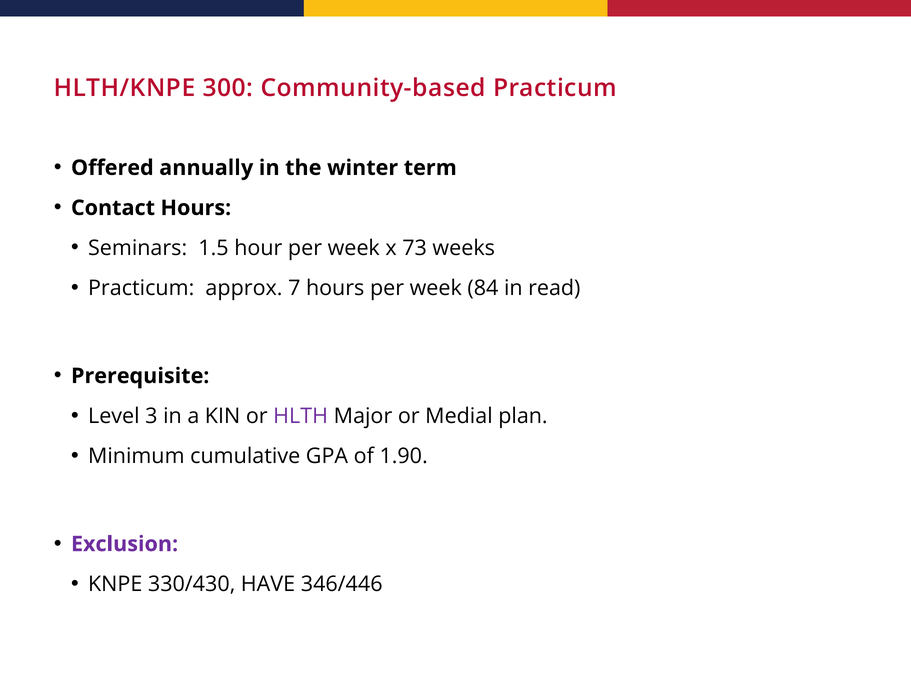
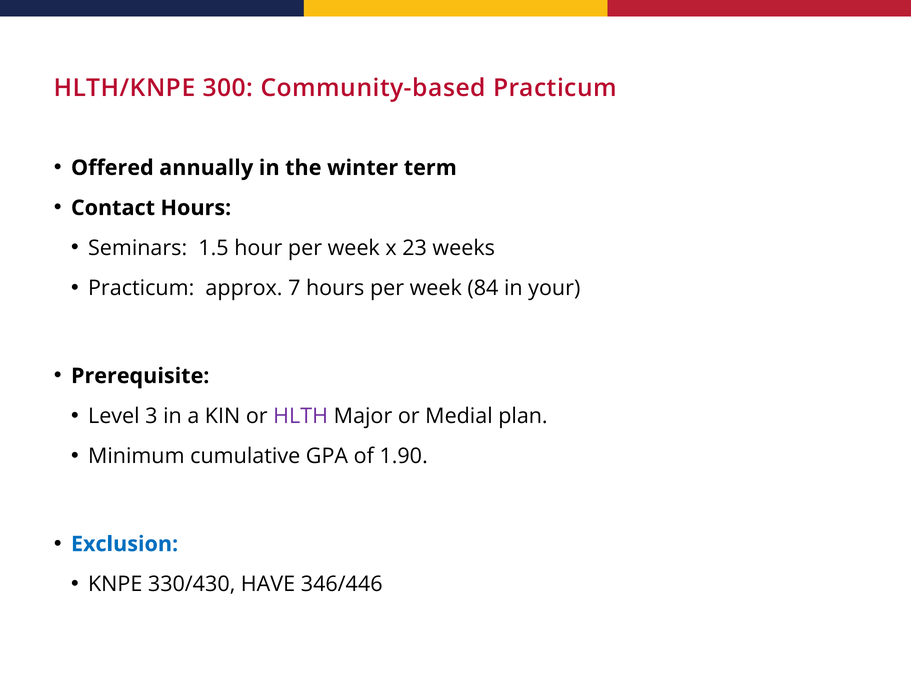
73: 73 -> 23
read: read -> your
Exclusion colour: purple -> blue
